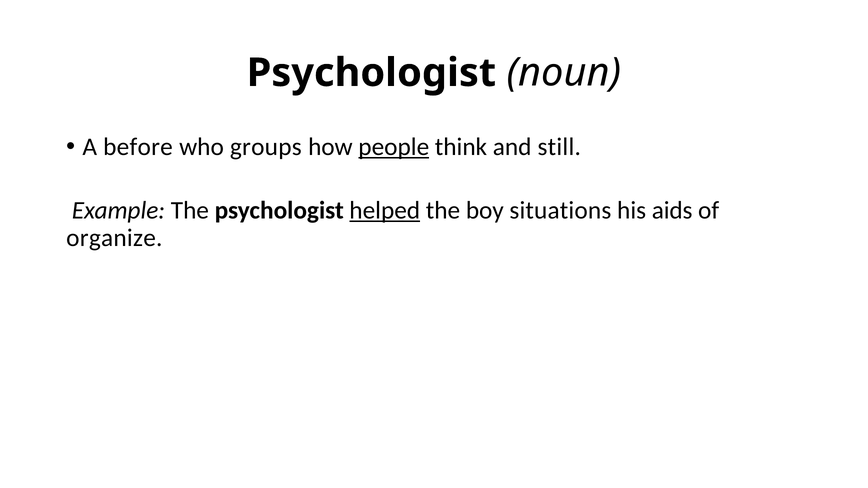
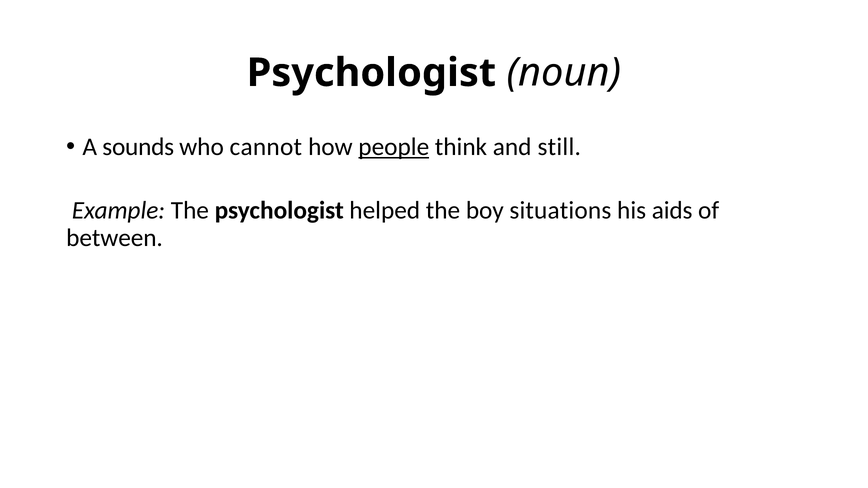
before: before -> sounds
groups: groups -> cannot
helped underline: present -> none
organize: organize -> between
